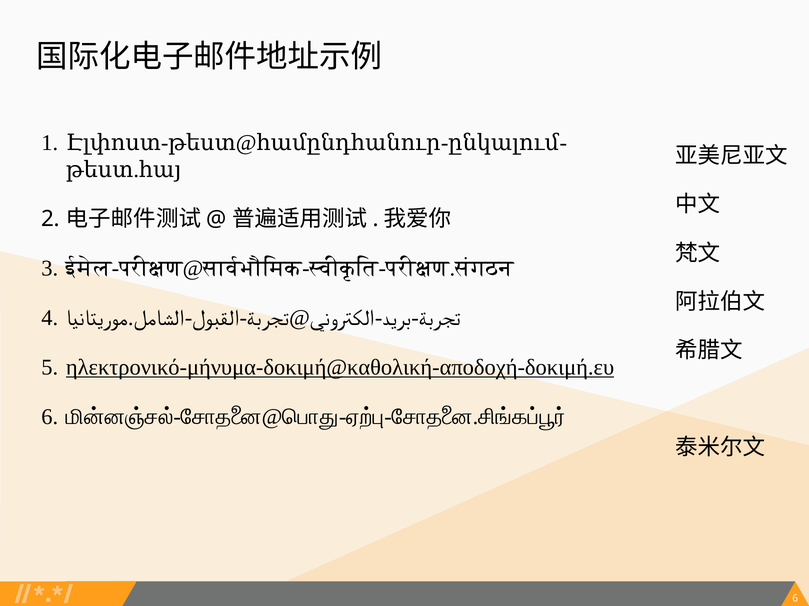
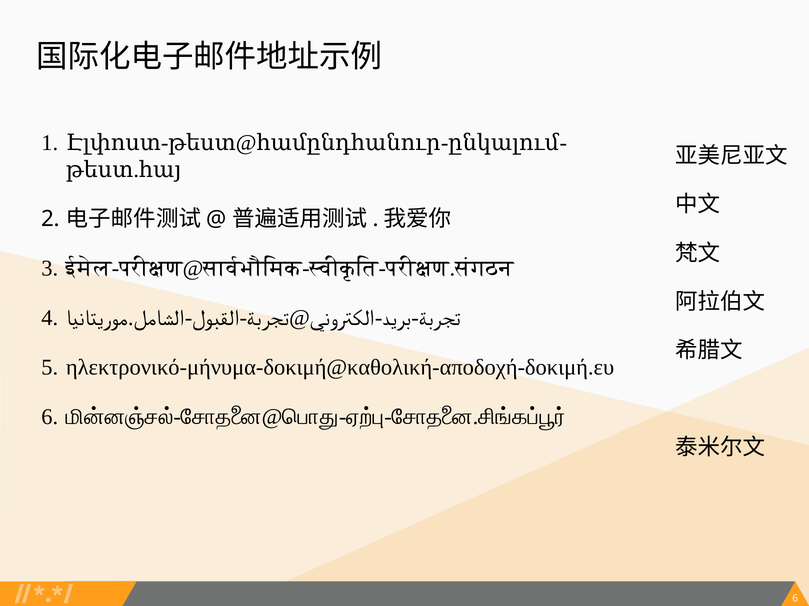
ηλεκτρονικό-μήνυμα-δοκιμή@καθολική-αποδοχή-δοκιμή.ευ underline: present -> none
